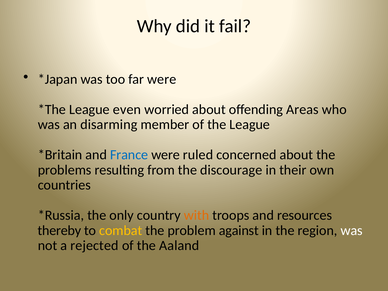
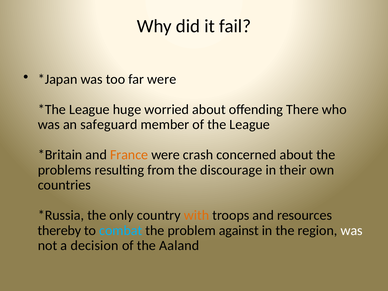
even: even -> huge
Areas: Areas -> There
disarming: disarming -> safeguard
France colour: blue -> orange
ruled: ruled -> crash
combat colour: yellow -> light blue
rejected: rejected -> decision
